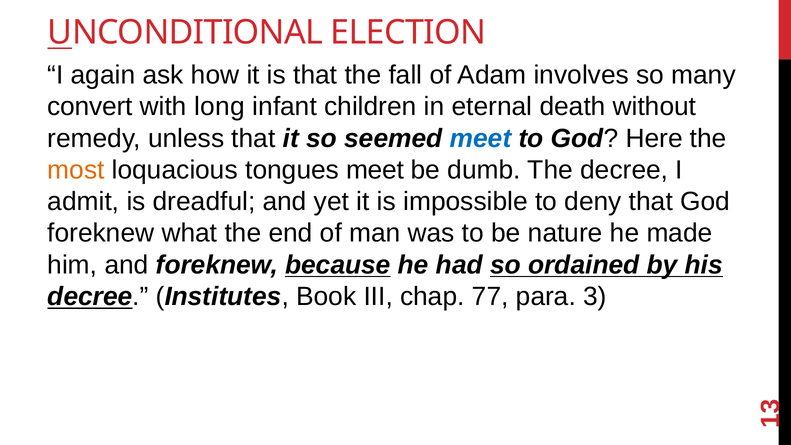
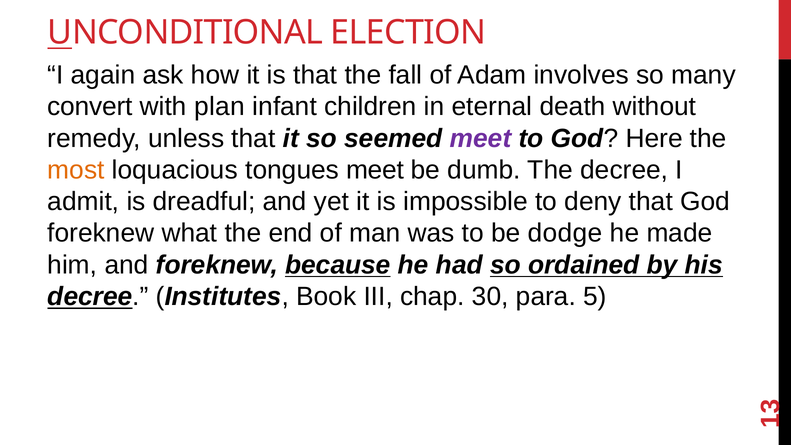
long: long -> plan
meet at (481, 138) colour: blue -> purple
nature: nature -> dodge
77: 77 -> 30
para 3: 3 -> 5
